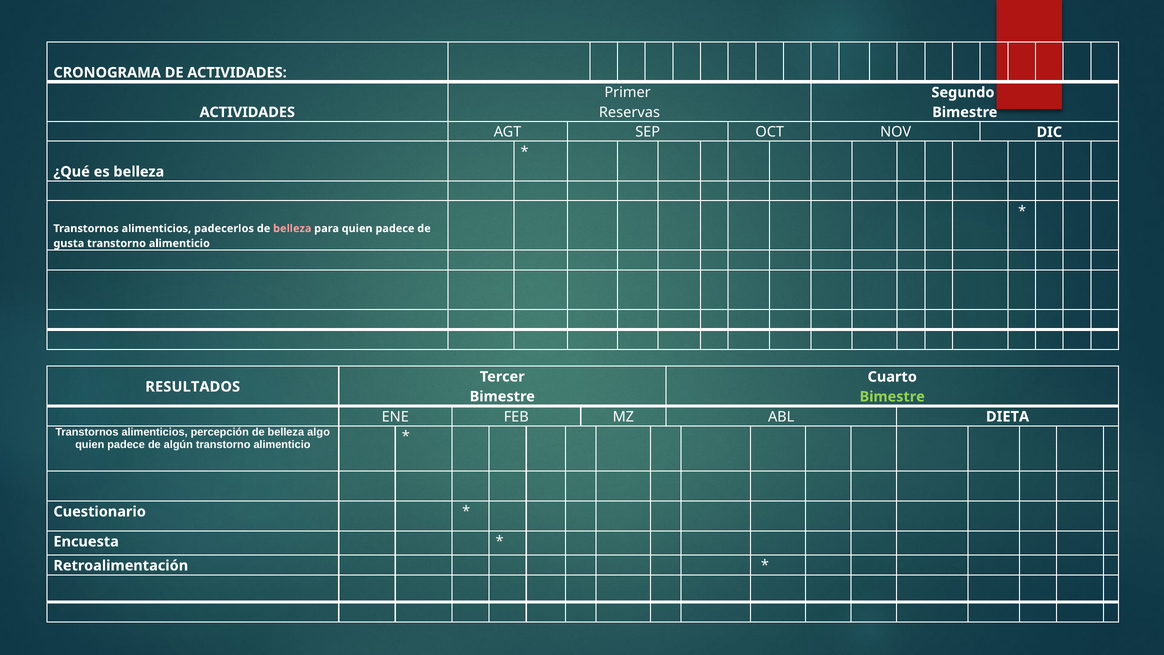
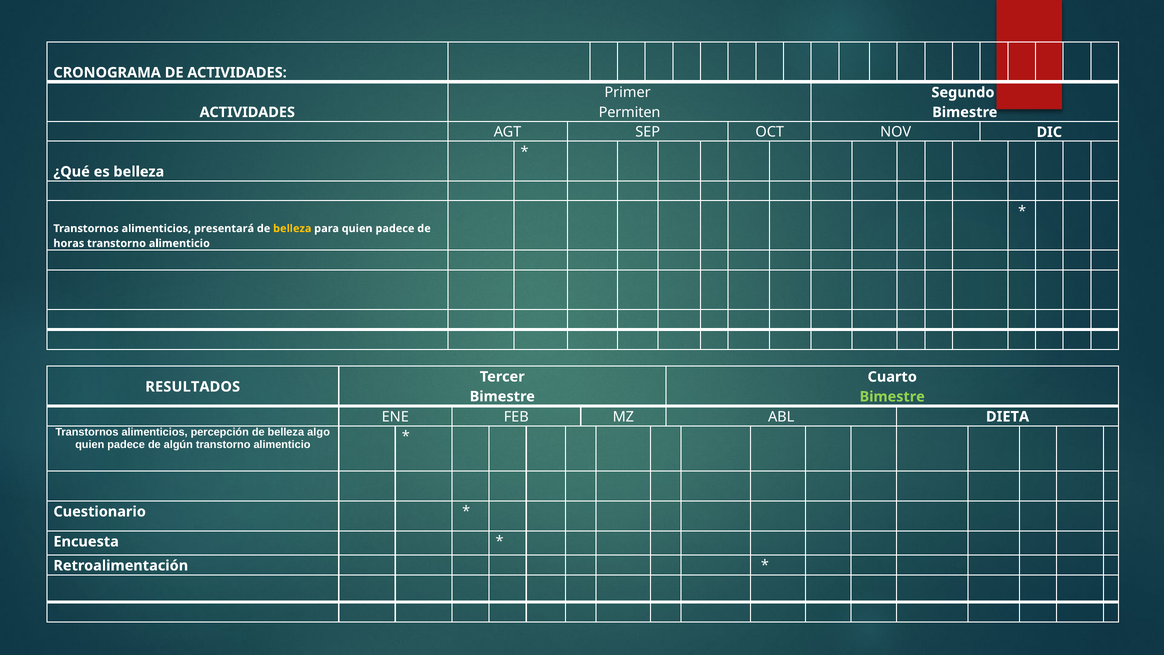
Reservas: Reservas -> Permiten
padecerlos: padecerlos -> presentará
belleza at (292, 228) colour: pink -> yellow
gusta: gusta -> horas
